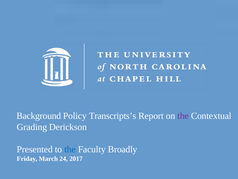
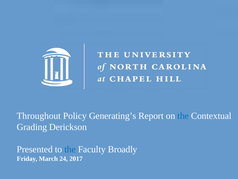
Background: Background -> Throughout
Transcripts’s: Transcripts’s -> Generating’s
the at (183, 116) colour: purple -> blue
